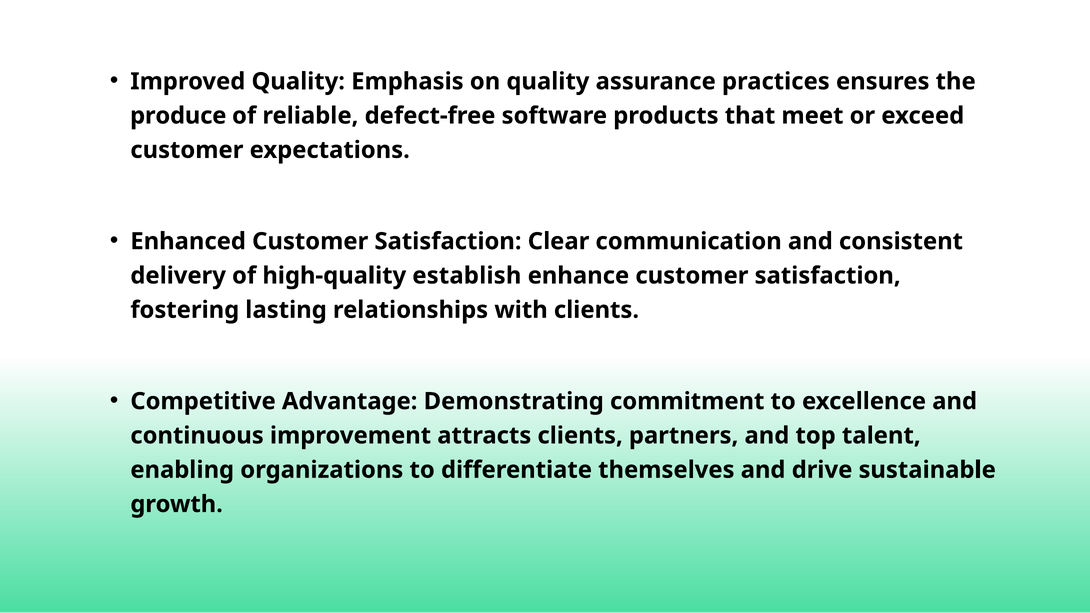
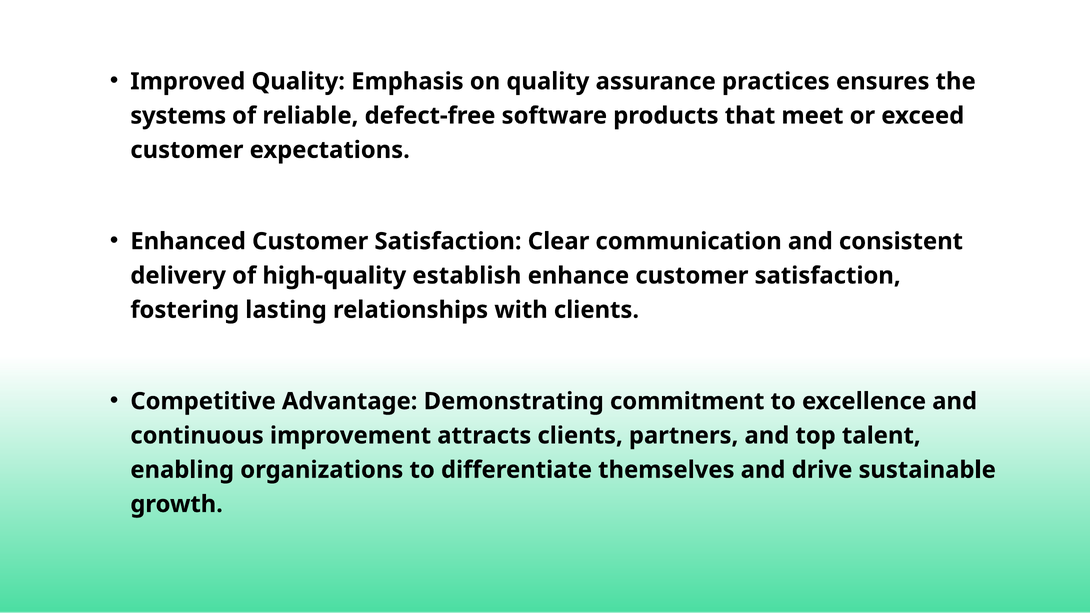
produce: produce -> systems
